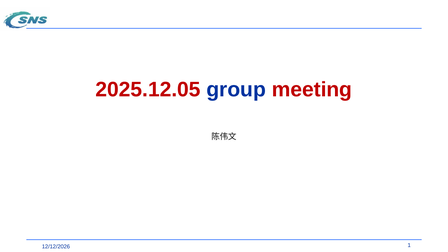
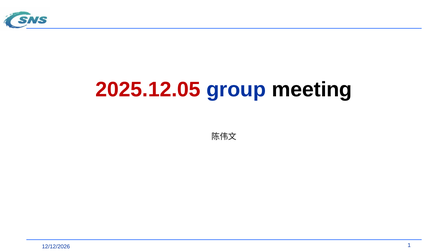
meeting colour: red -> black
